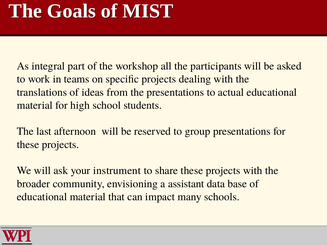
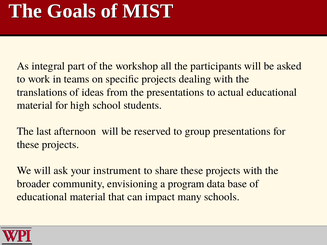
assistant: assistant -> program
